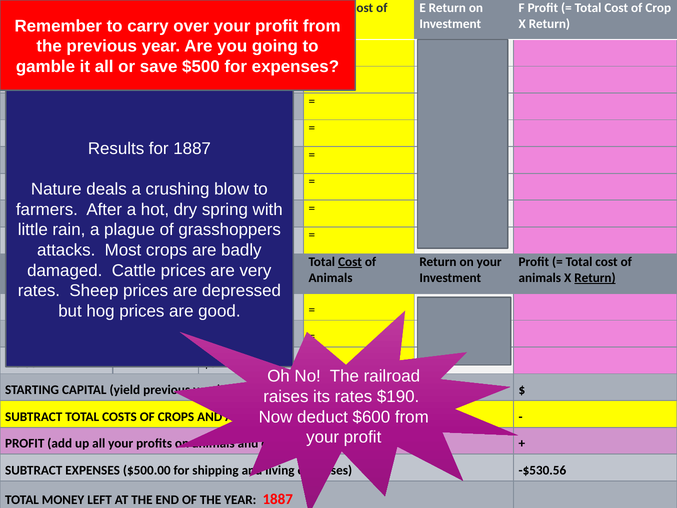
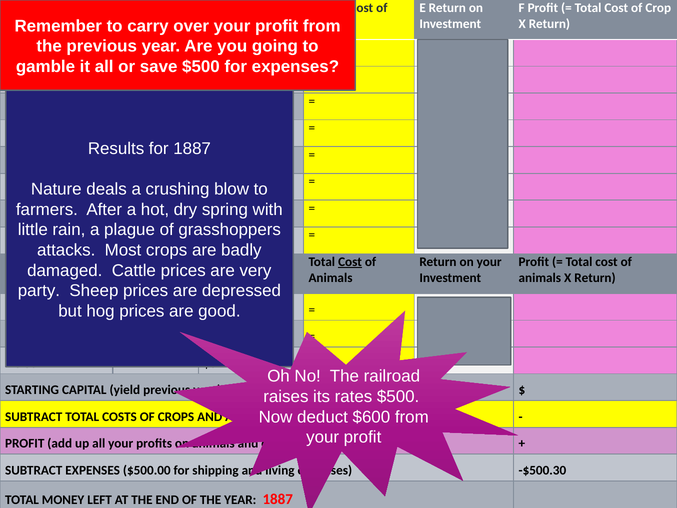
Return at (595, 278) underline: present -> none
rates at (39, 291): rates -> party
rates $190: $190 -> $500
-$530.56: -$530.56 -> -$500.30
